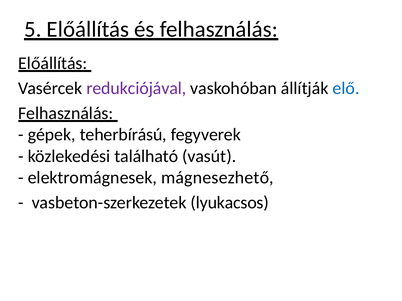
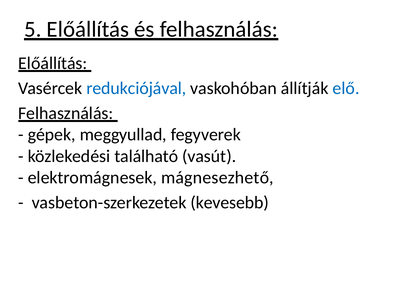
redukciójával colour: purple -> blue
teherbírású: teherbírású -> meggyullad
lyukacsos: lyukacsos -> kevesebb
